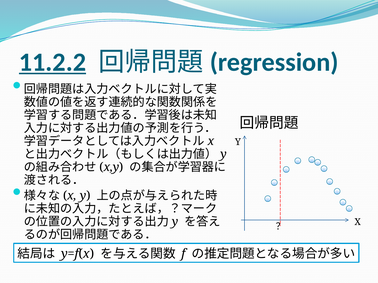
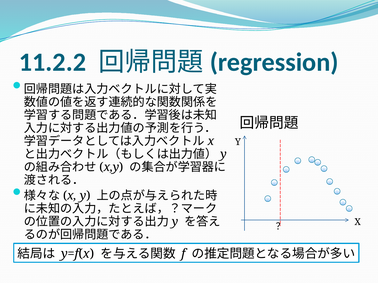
11.2.2 underline: present -> none
